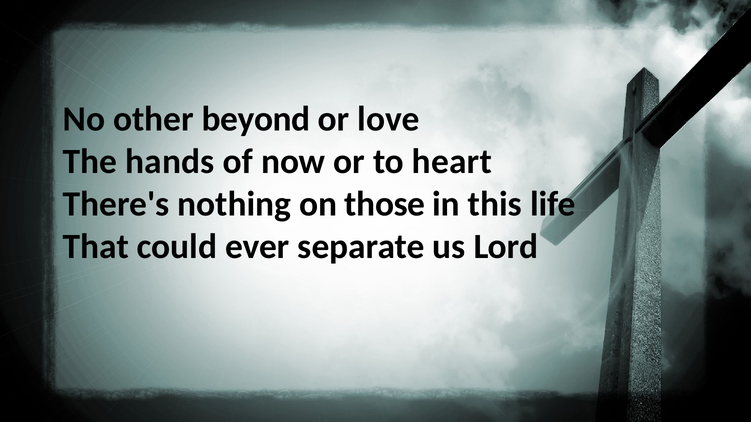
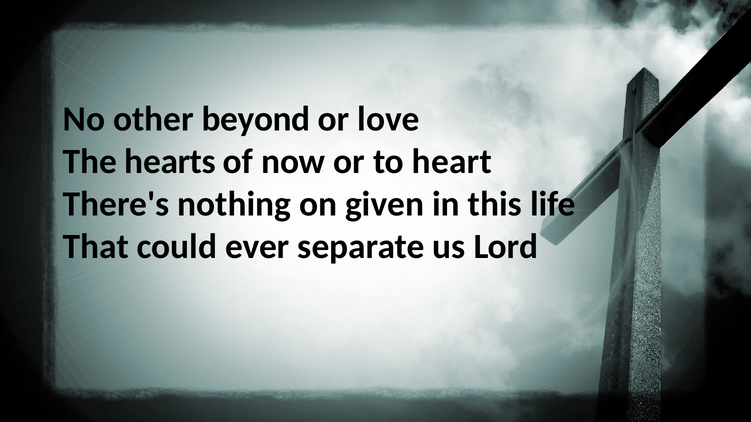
hands: hands -> hearts
those: those -> given
